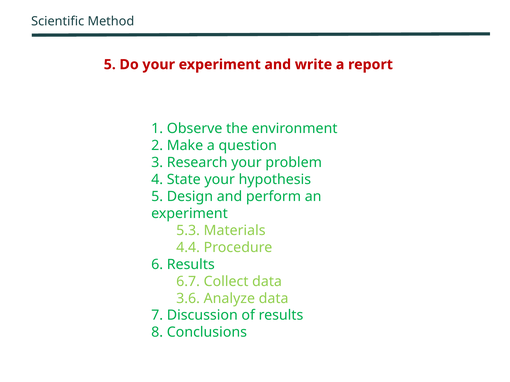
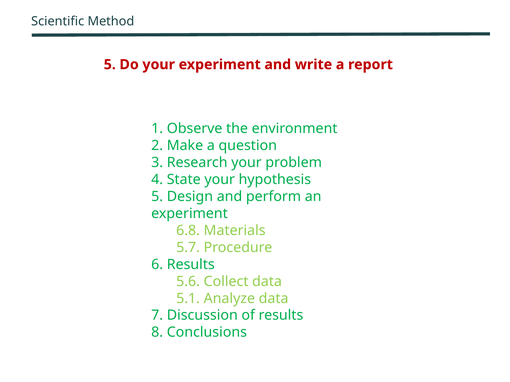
5.3: 5.3 -> 6.8
4.4: 4.4 -> 5.7
6.7: 6.7 -> 5.6
3.6: 3.6 -> 5.1
